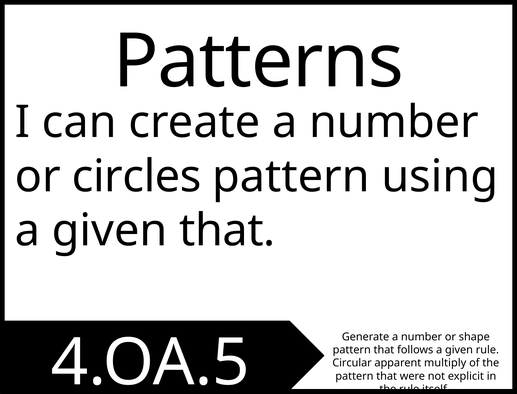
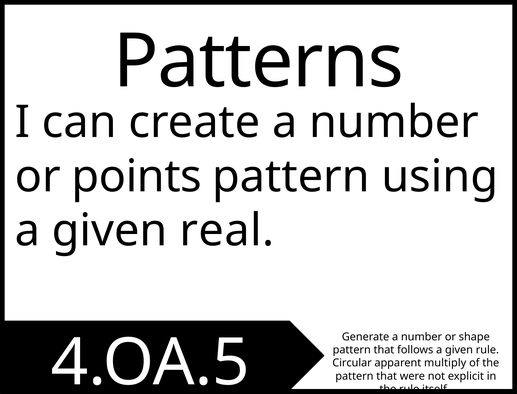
circles: circles -> points
given that: that -> real
